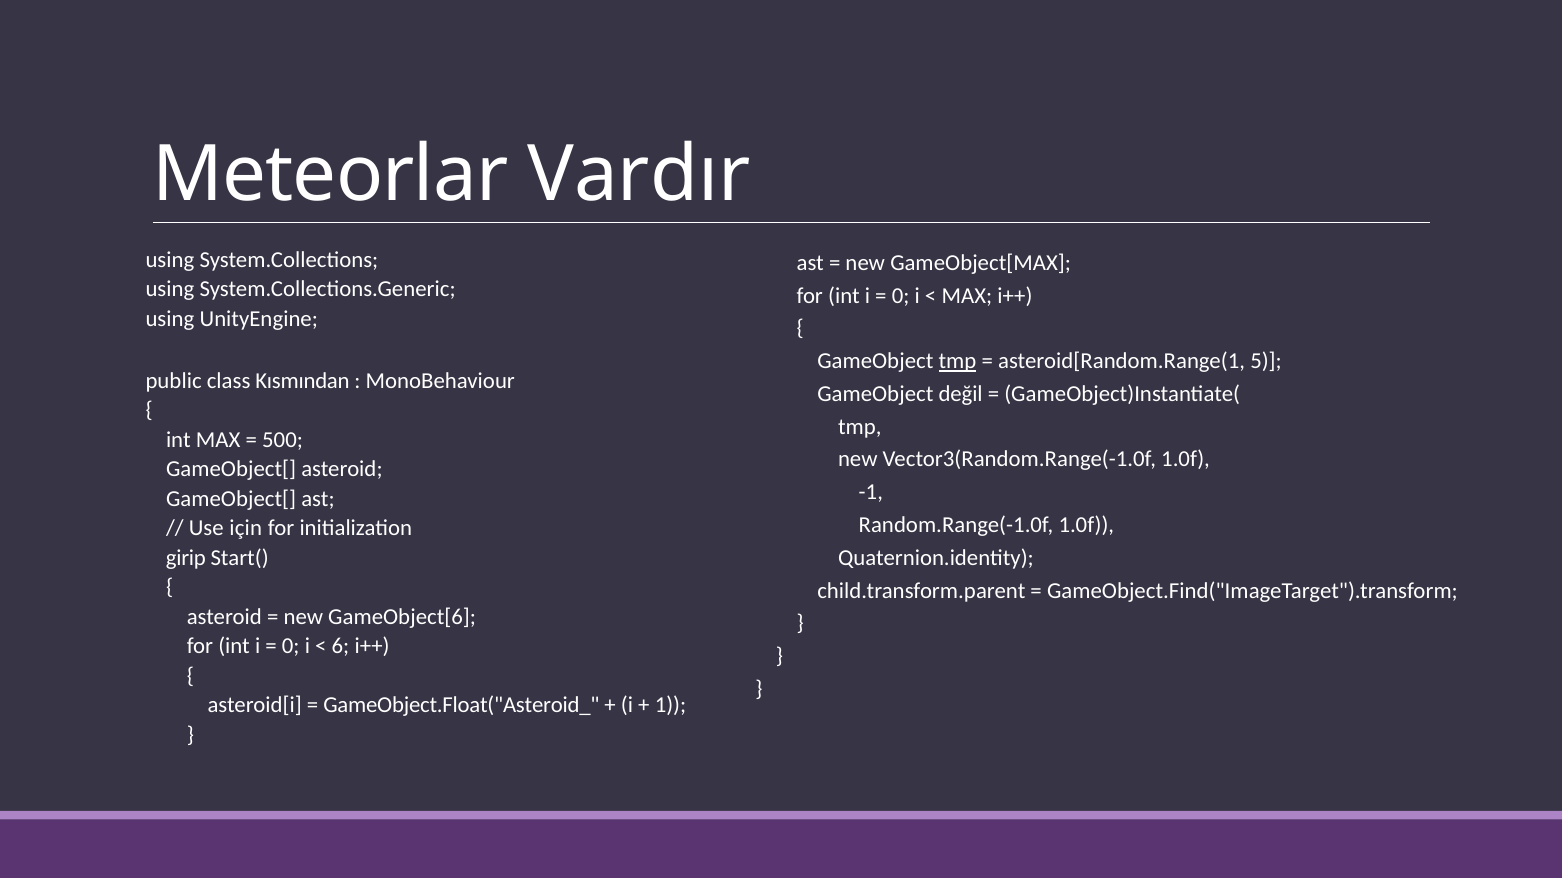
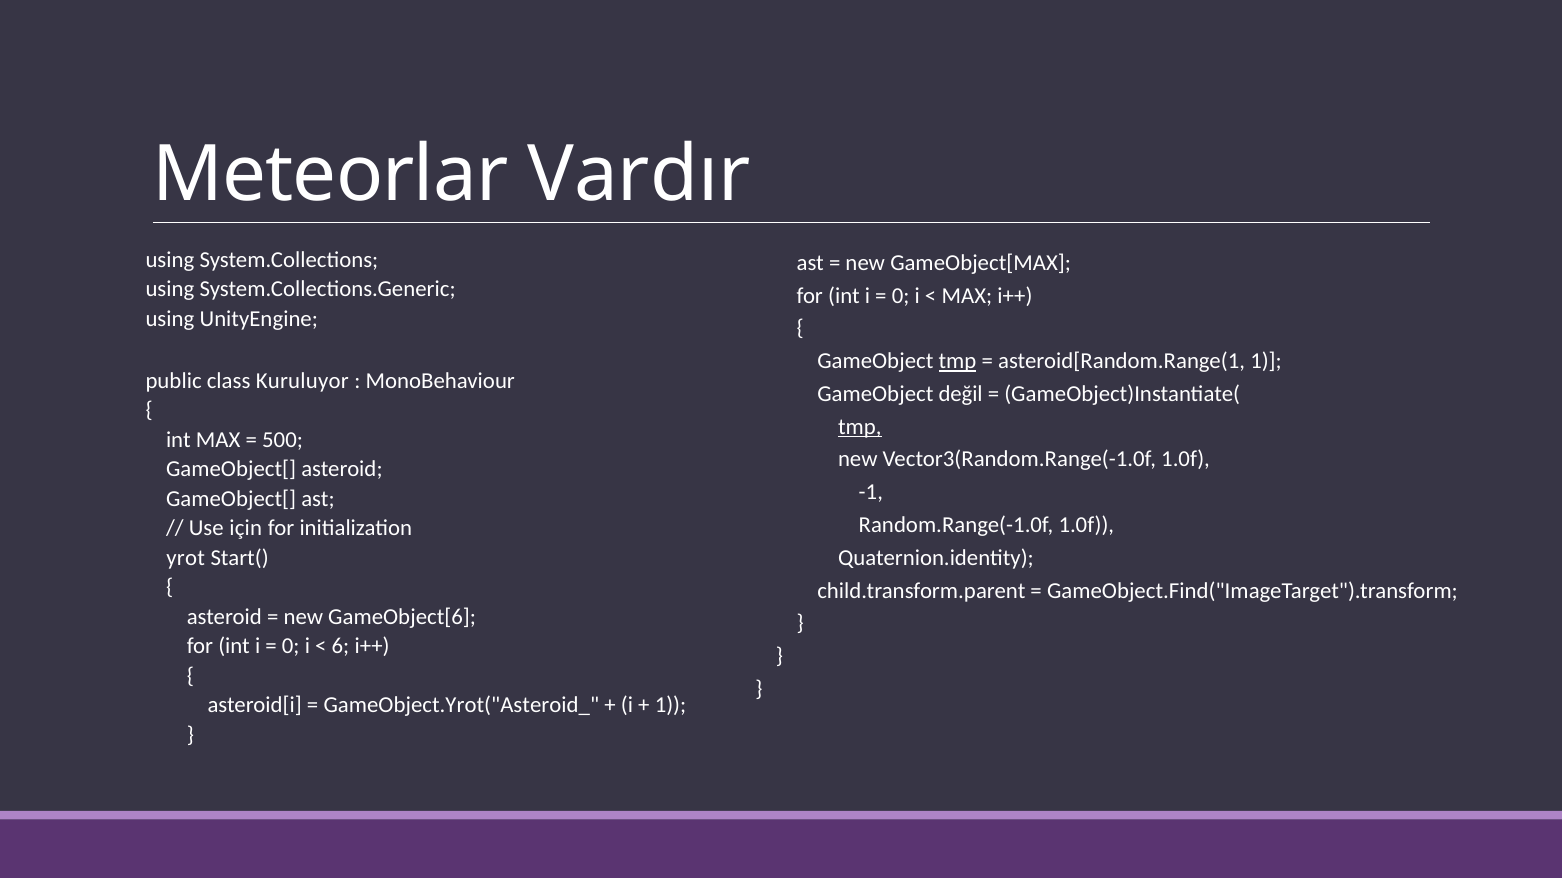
asteroid[Random.Range(1 5: 5 -> 1
Kısmından: Kısmından -> Kuruluyor
tmp at (860, 427) underline: none -> present
girip: girip -> yrot
GameObject.Float("Asteroid_: GameObject.Float("Asteroid_ -> GameObject.Yrot("Asteroid_
